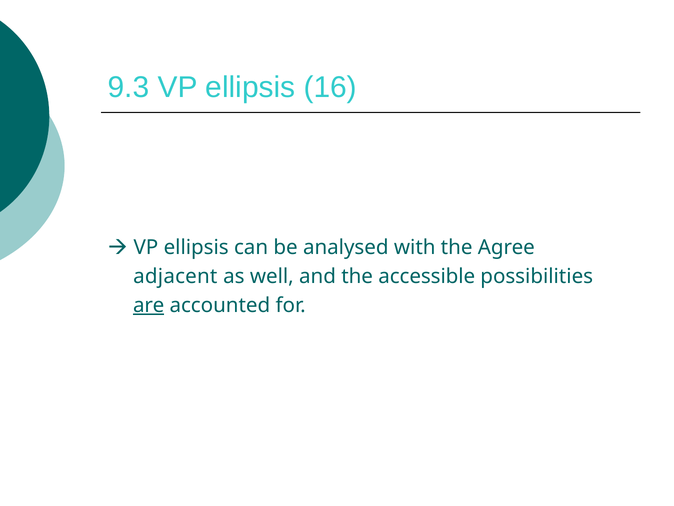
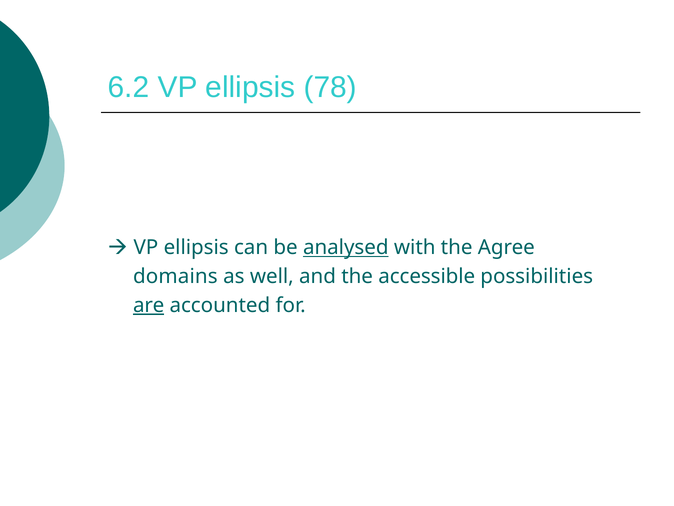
9.3: 9.3 -> 6.2
16: 16 -> 78
analysed underline: none -> present
adjacent: adjacent -> domains
